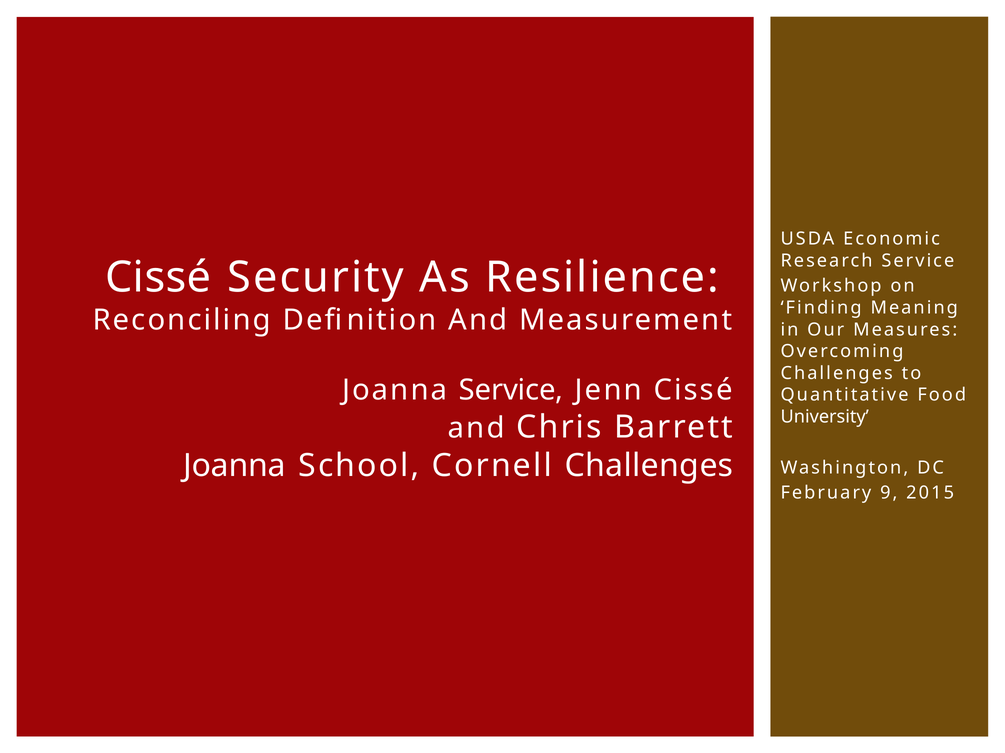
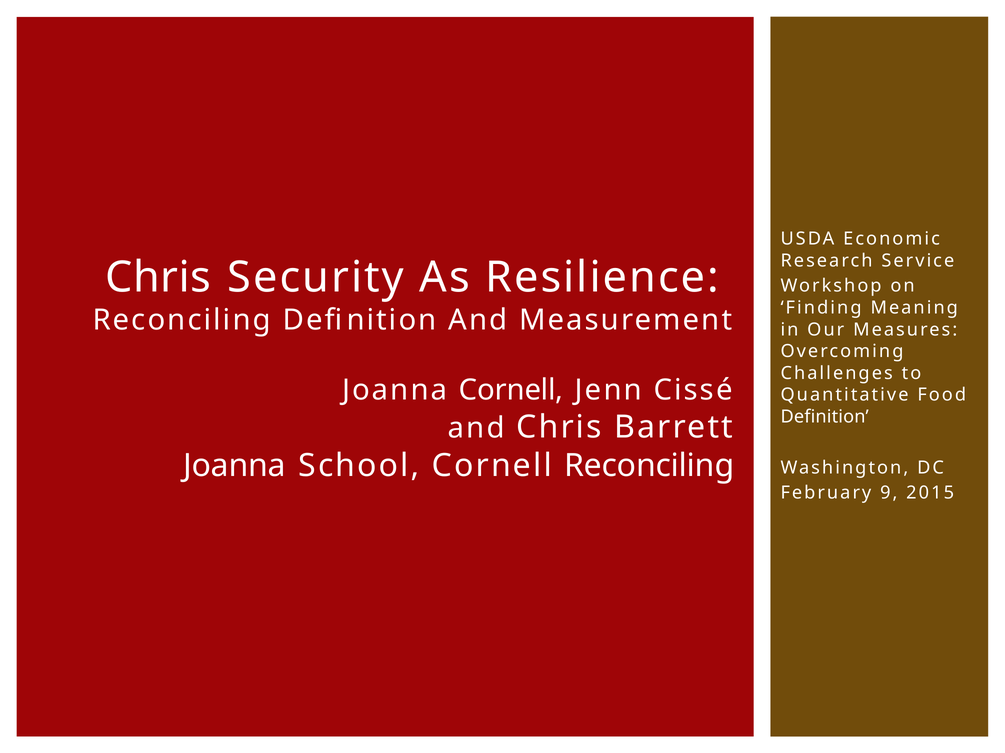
Cissé at (158, 278): Cissé -> Chris
Joanna Service: Service -> Cornell
University at (825, 417): University -> Definition
Cornell Challenges: Challenges -> Reconciling
